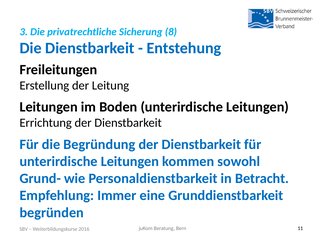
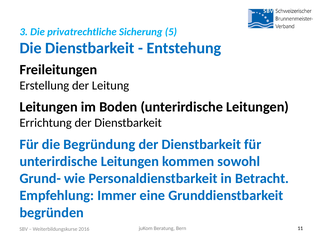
8: 8 -> 5
